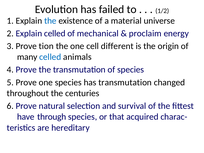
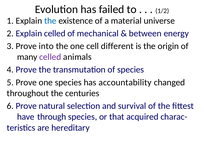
proclaim: proclaim -> between
tion: tion -> into
celled at (50, 57) colour: blue -> purple
has transmutation: transmutation -> accountability
